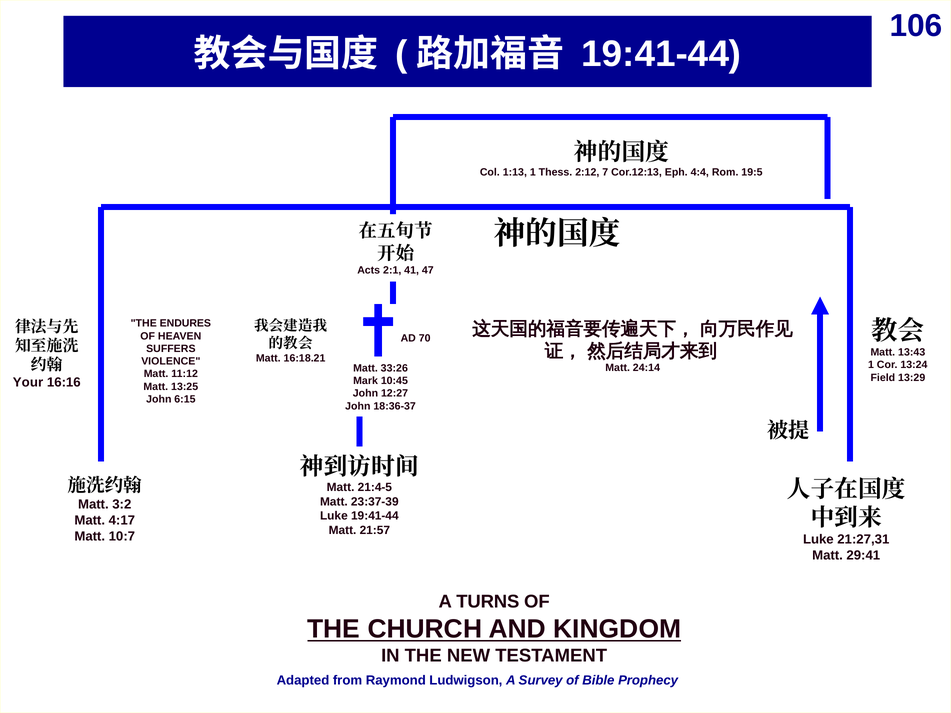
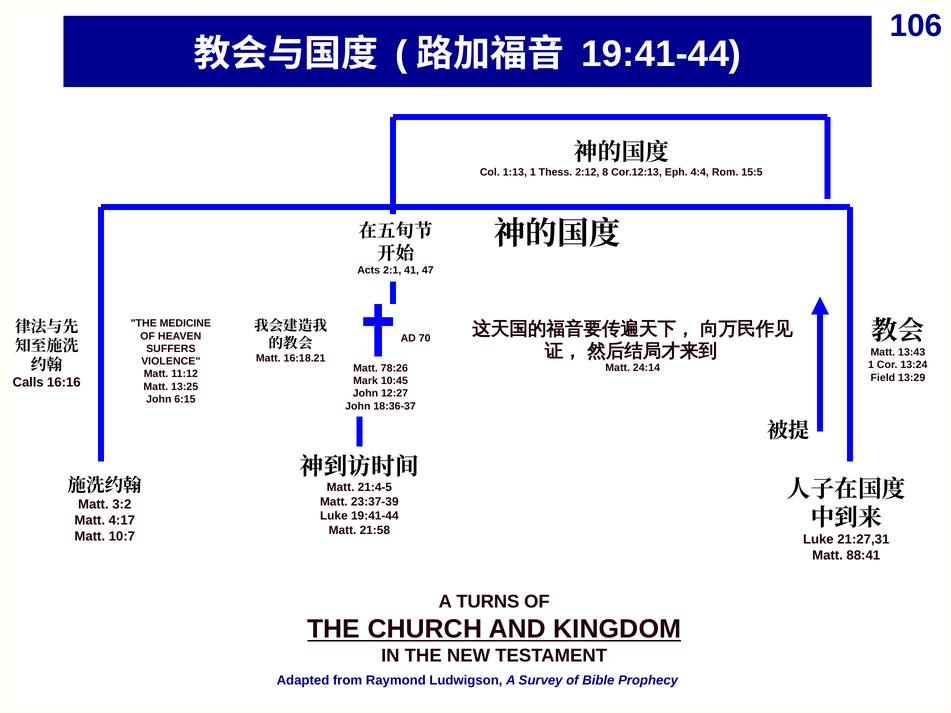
7: 7 -> 8
19:5: 19:5 -> 15:5
ENDURES: ENDURES -> MEDICINE
33:26: 33:26 -> 78:26
Your: Your -> Calls
21:57: 21:57 -> 21:58
29:41: 29:41 -> 88:41
